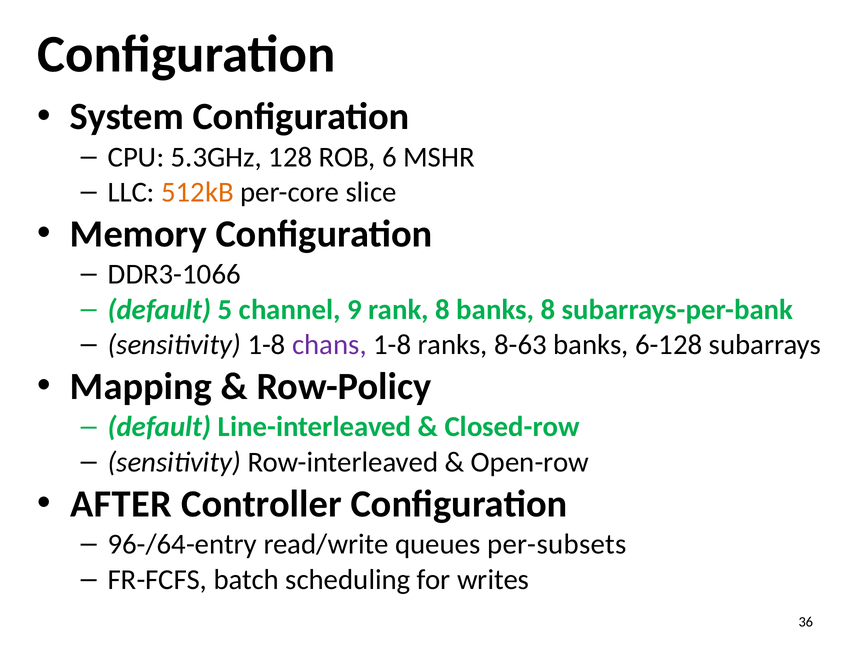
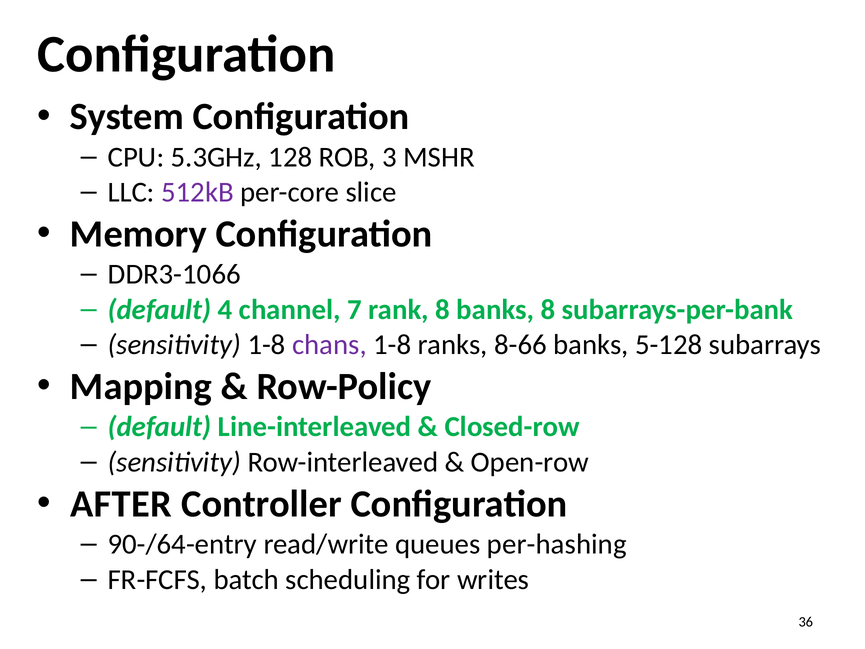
6: 6 -> 3
512kB colour: orange -> purple
5: 5 -> 4
9: 9 -> 7
8-63: 8-63 -> 8-66
6-128: 6-128 -> 5-128
96-/64-entry: 96-/64-entry -> 90-/64-entry
per-subsets: per-subsets -> per-hashing
